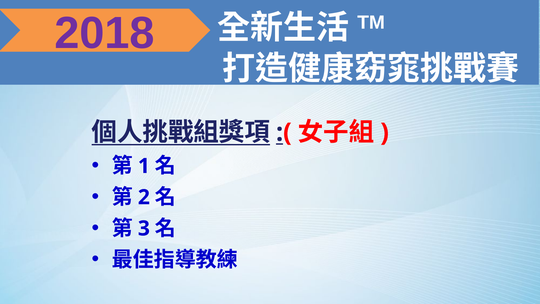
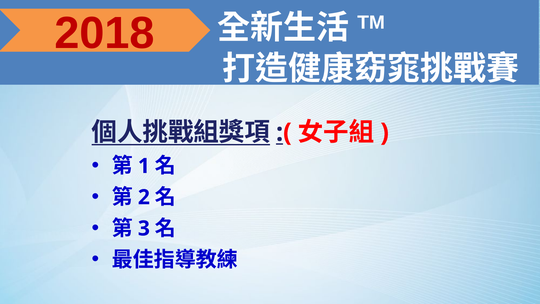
2018 colour: purple -> red
